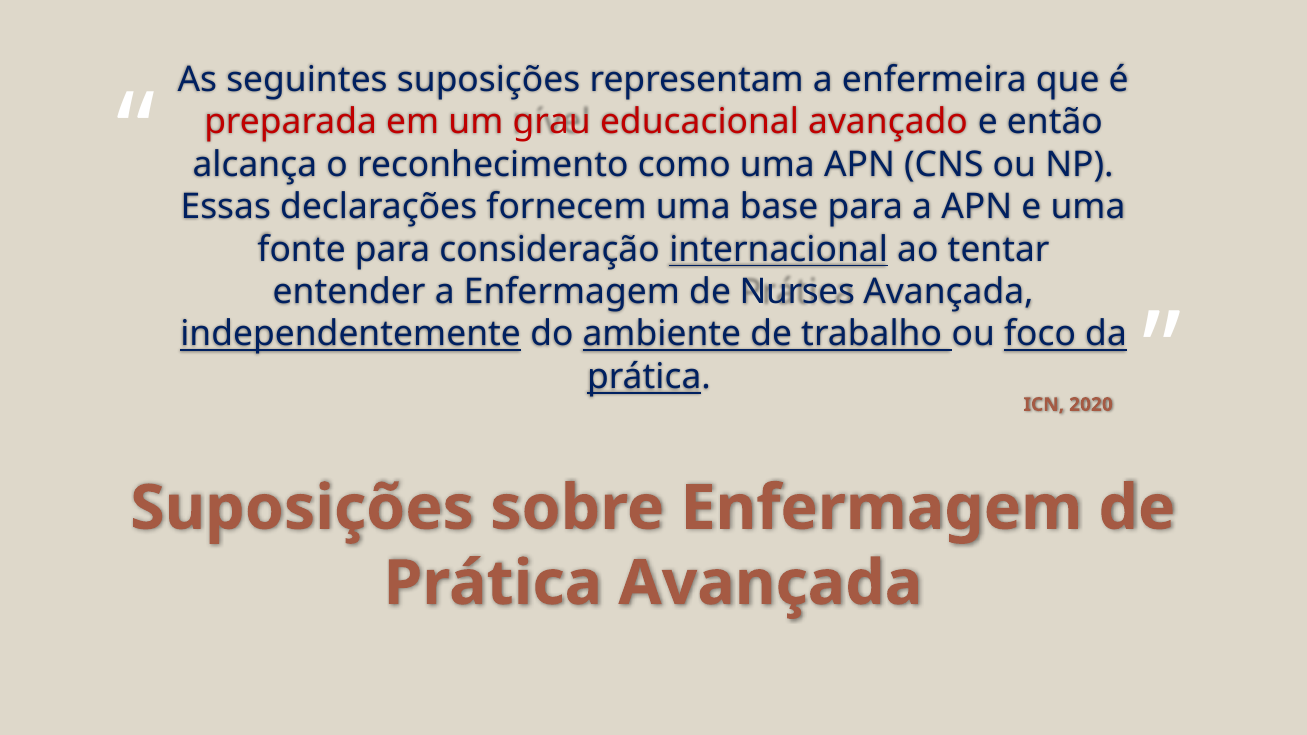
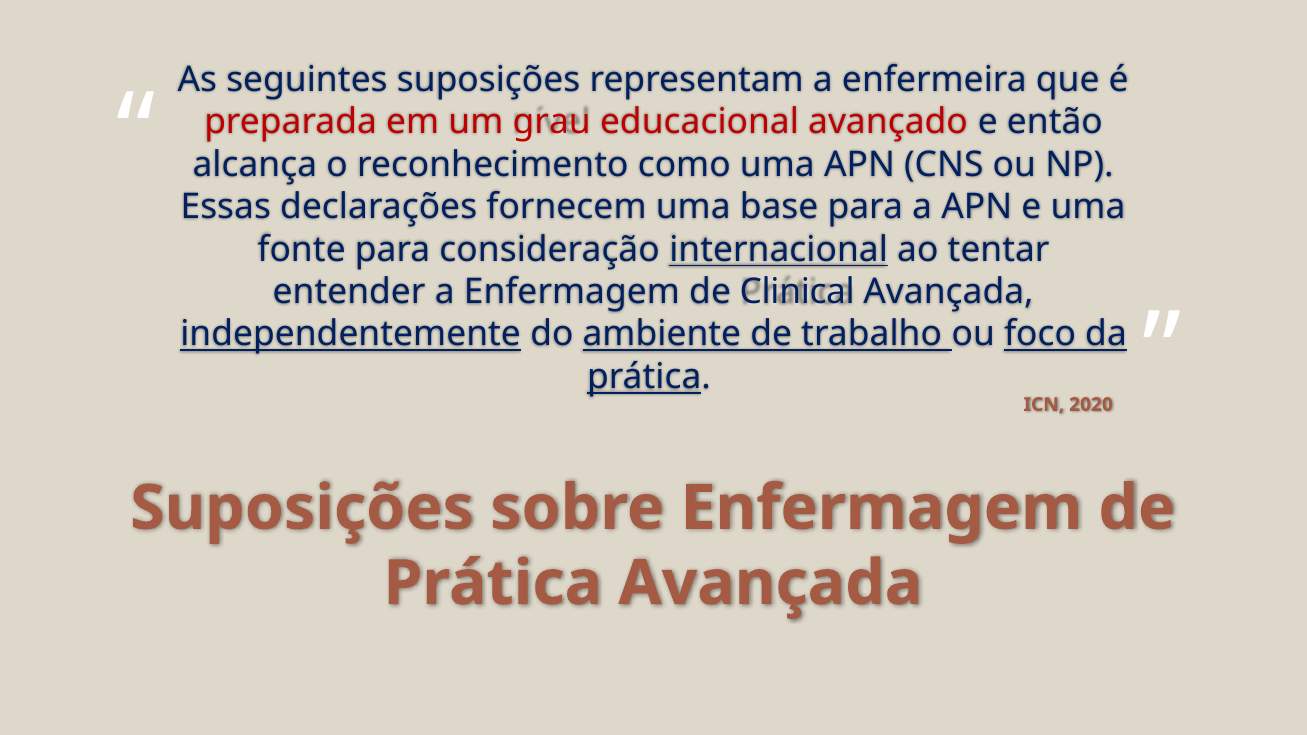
Nurses: Nurses -> Clinical
